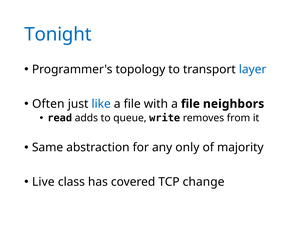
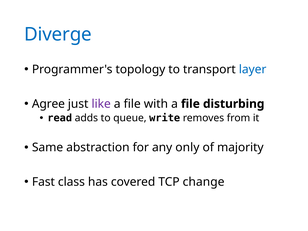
Tonight: Tonight -> Diverge
Often: Often -> Agree
like colour: blue -> purple
neighbors: neighbors -> disturbing
Live: Live -> Fast
